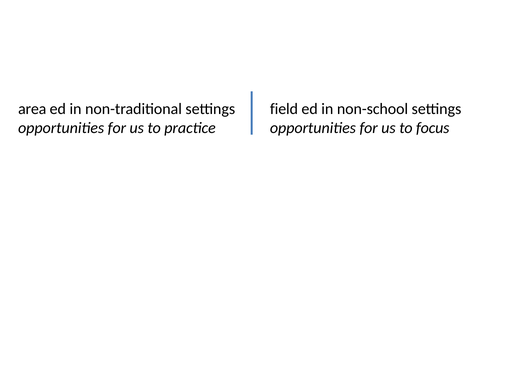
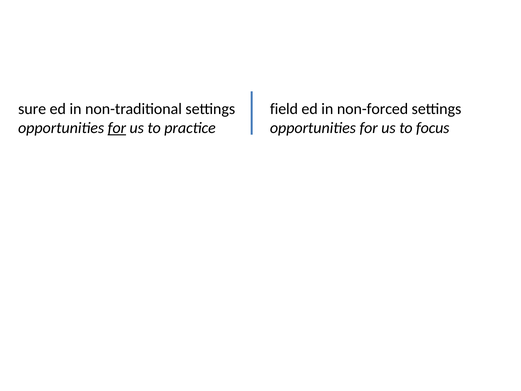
area: area -> sure
non-school: non-school -> non-forced
for at (117, 128) underline: none -> present
